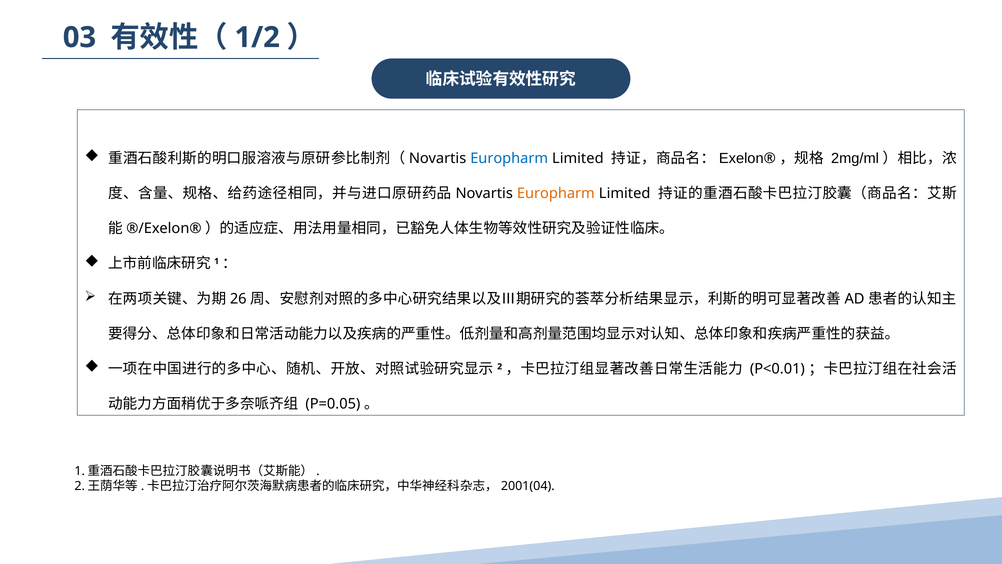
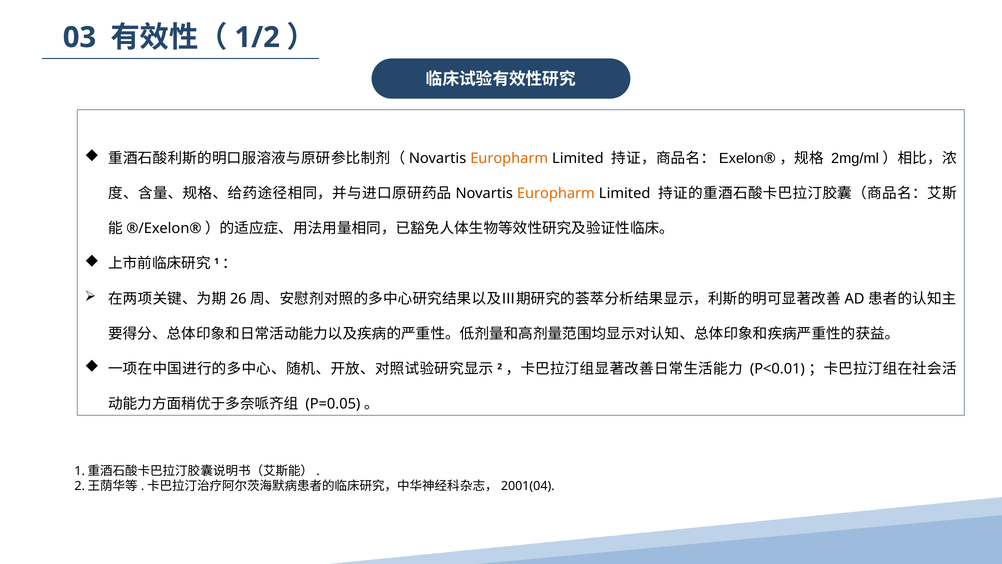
Europharm at (509, 158) colour: blue -> orange
